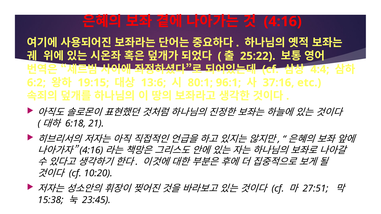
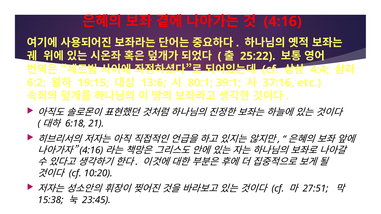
96:1: 96:1 -> 39:1
